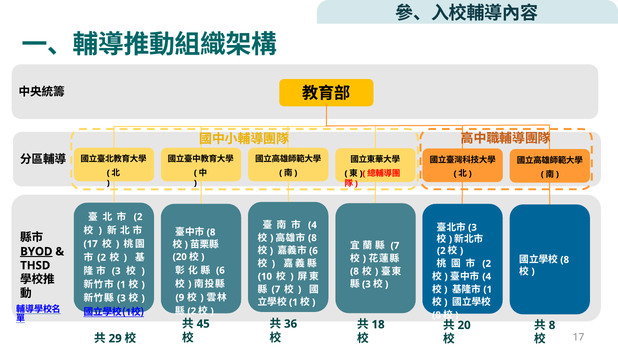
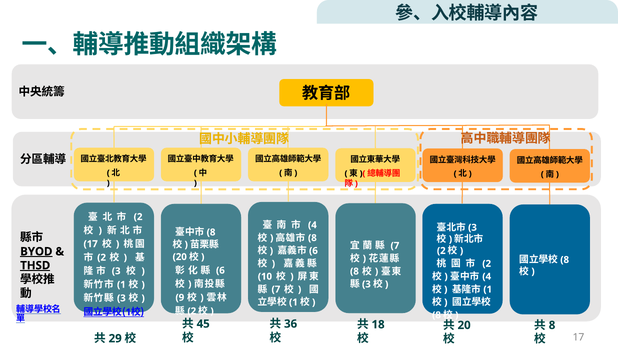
THSD underline: none -> present
